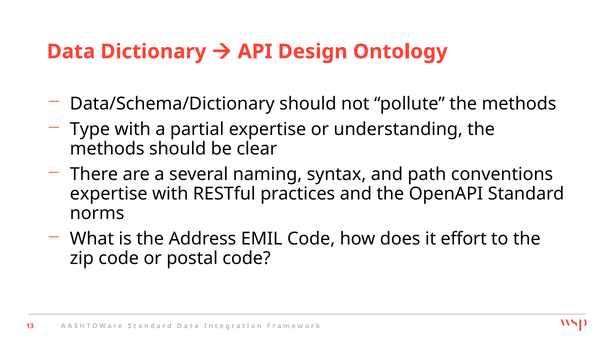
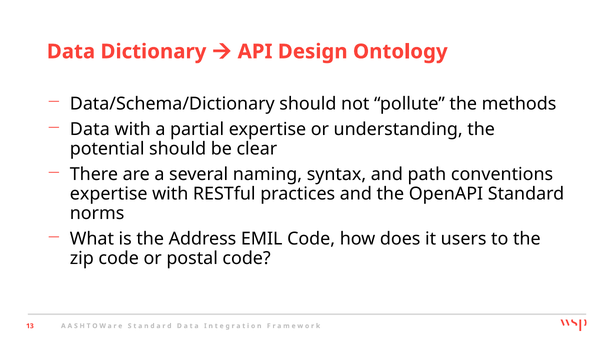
Type at (90, 130): Type -> Data
methods at (107, 149): methods -> potential
effort: effort -> users
